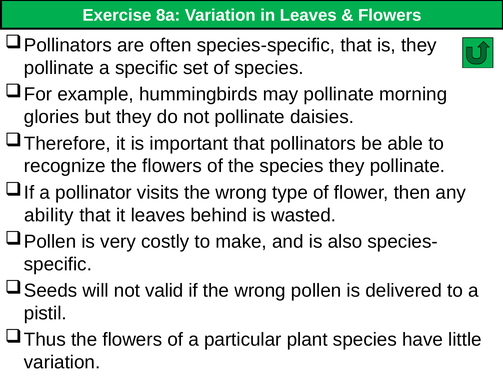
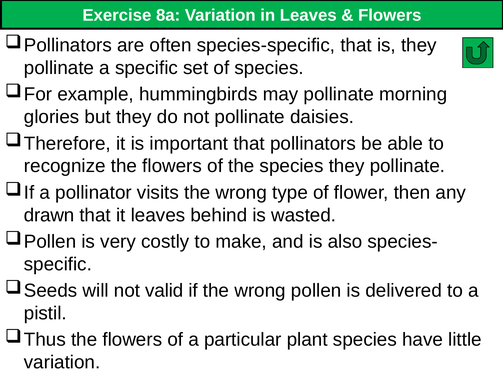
ability: ability -> drawn
